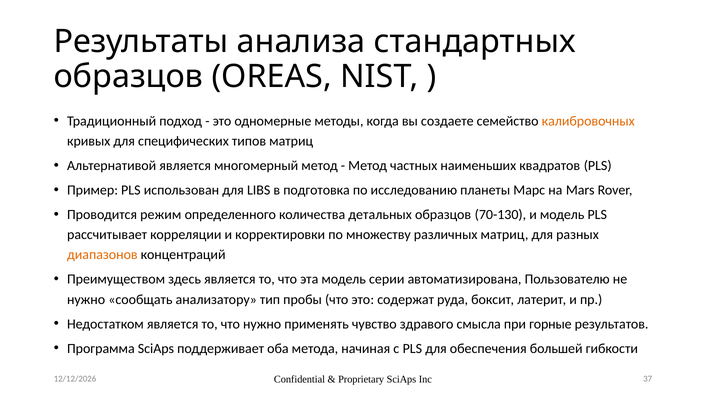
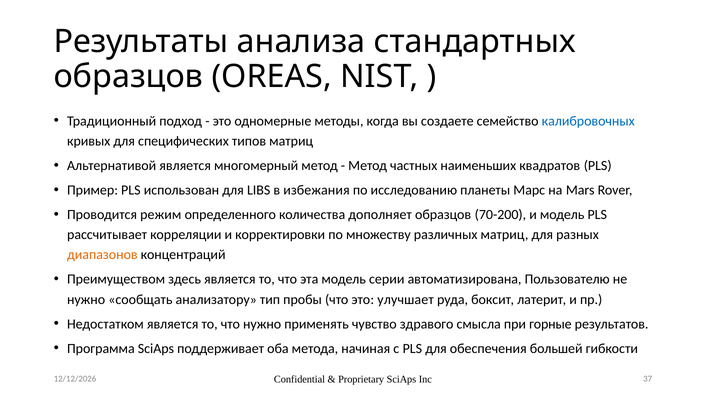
калибровочных colour: orange -> blue
подготовка: подготовка -> избежания
детальных: детальных -> дополняет
70-130: 70-130 -> 70-200
содержат: содержат -> улучшает
